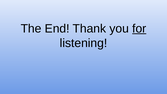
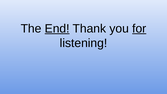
End underline: none -> present
